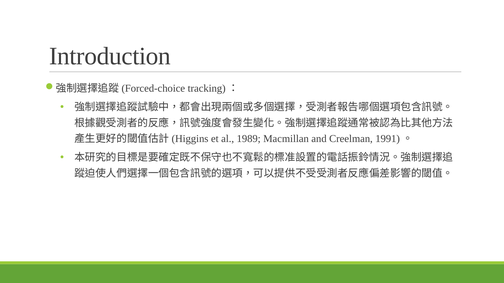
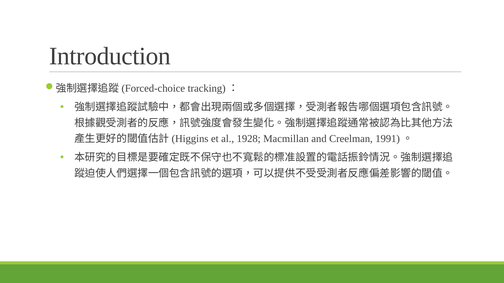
1989: 1989 -> 1928
